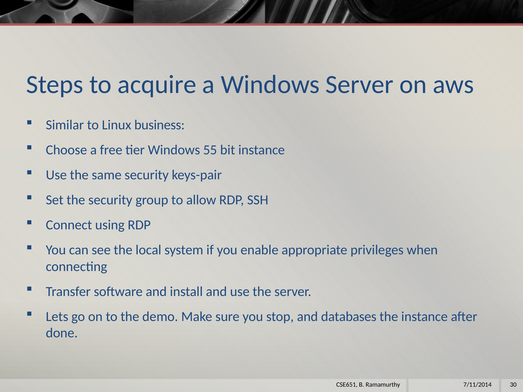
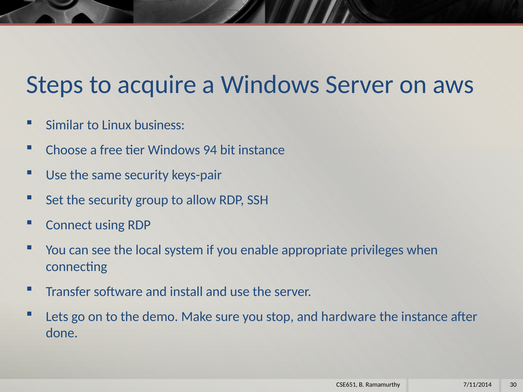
55: 55 -> 94
databases: databases -> hardware
